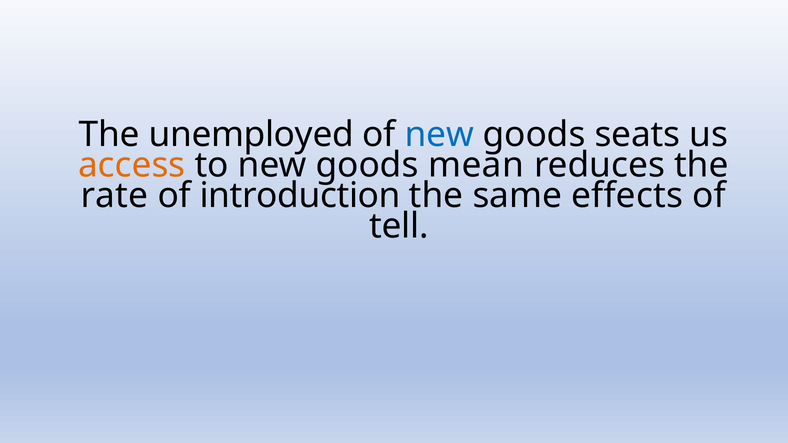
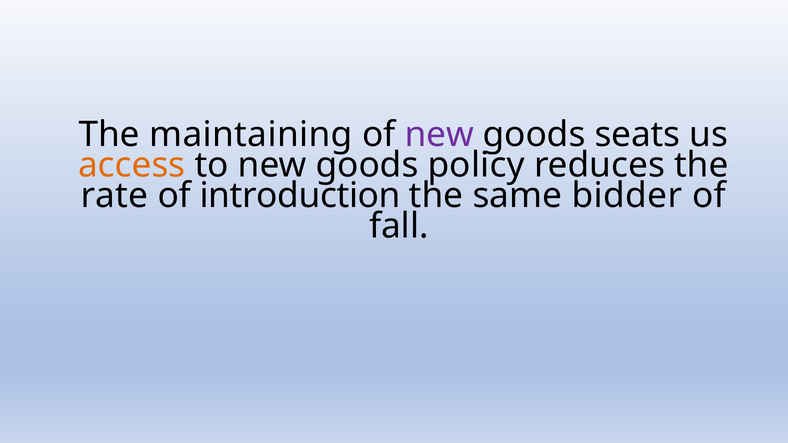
unemployed: unemployed -> maintaining
new at (439, 135) colour: blue -> purple
mean: mean -> policy
effects: effects -> bidder
tell: tell -> fall
